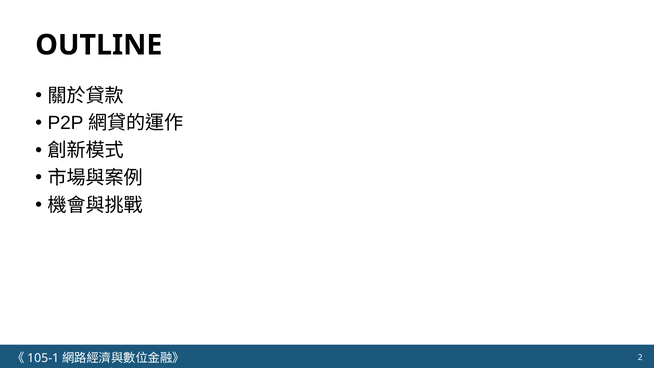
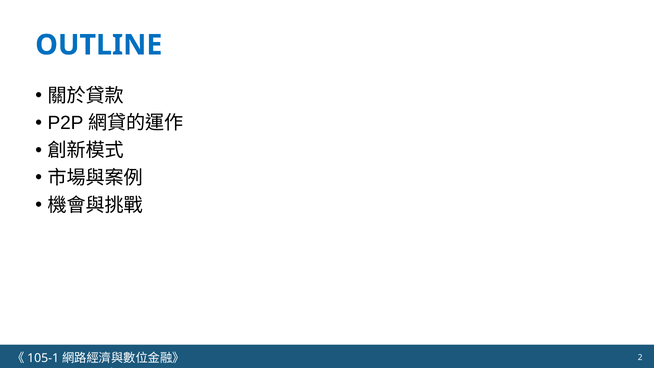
OUTLINE colour: black -> blue
